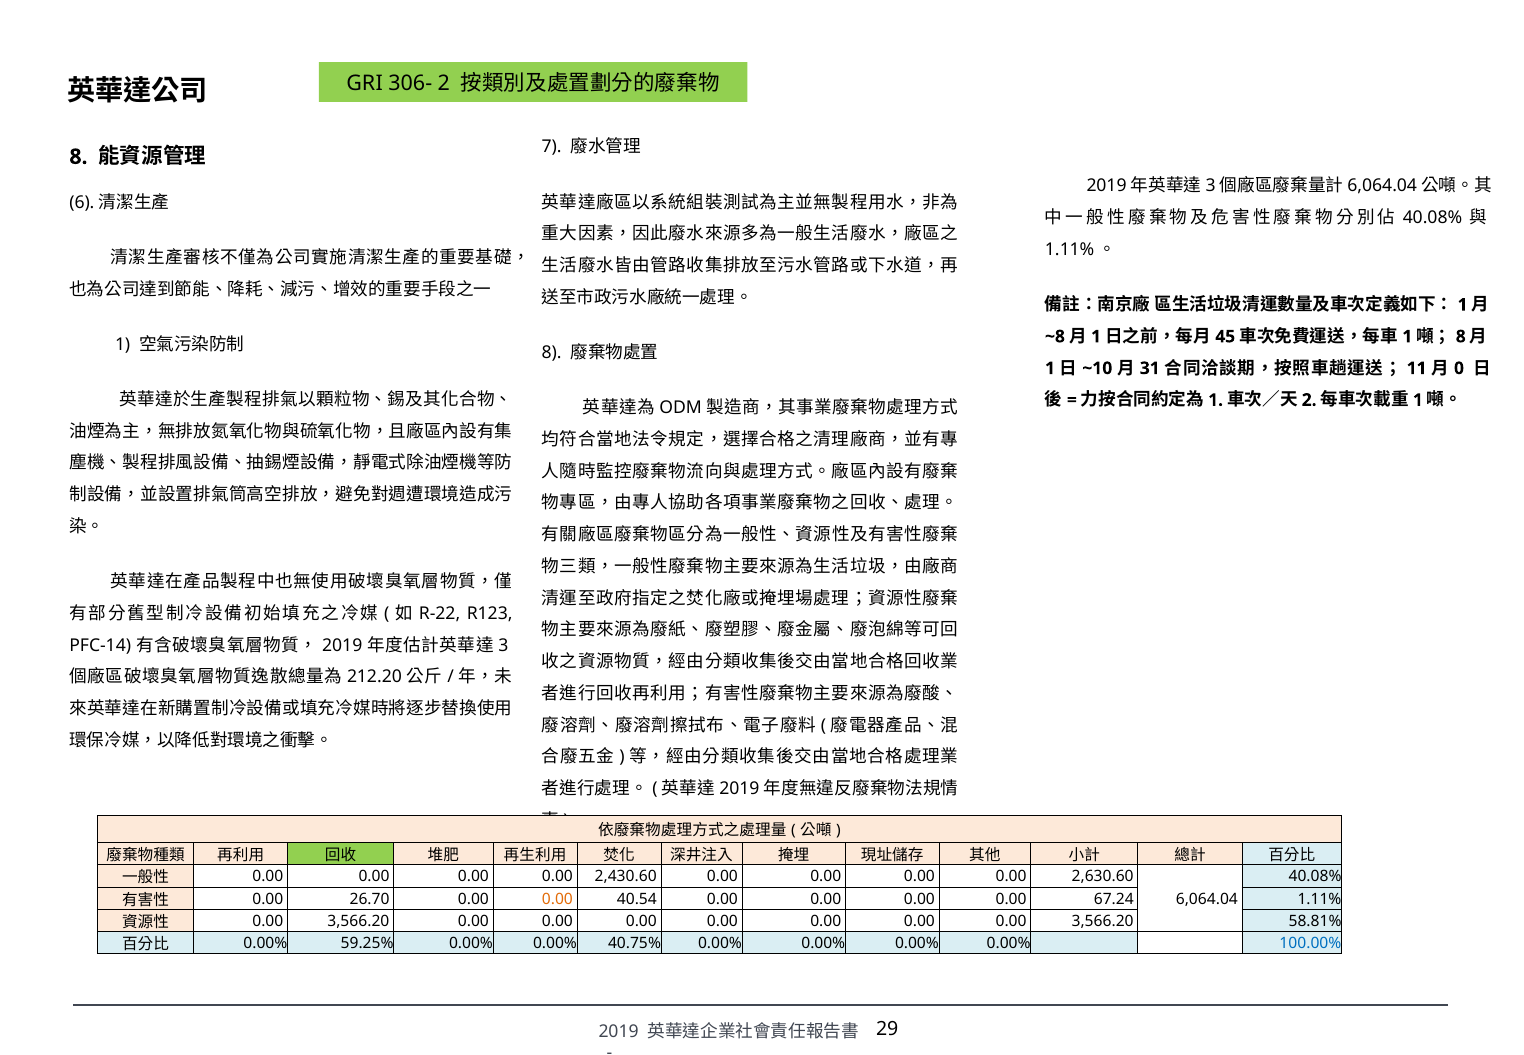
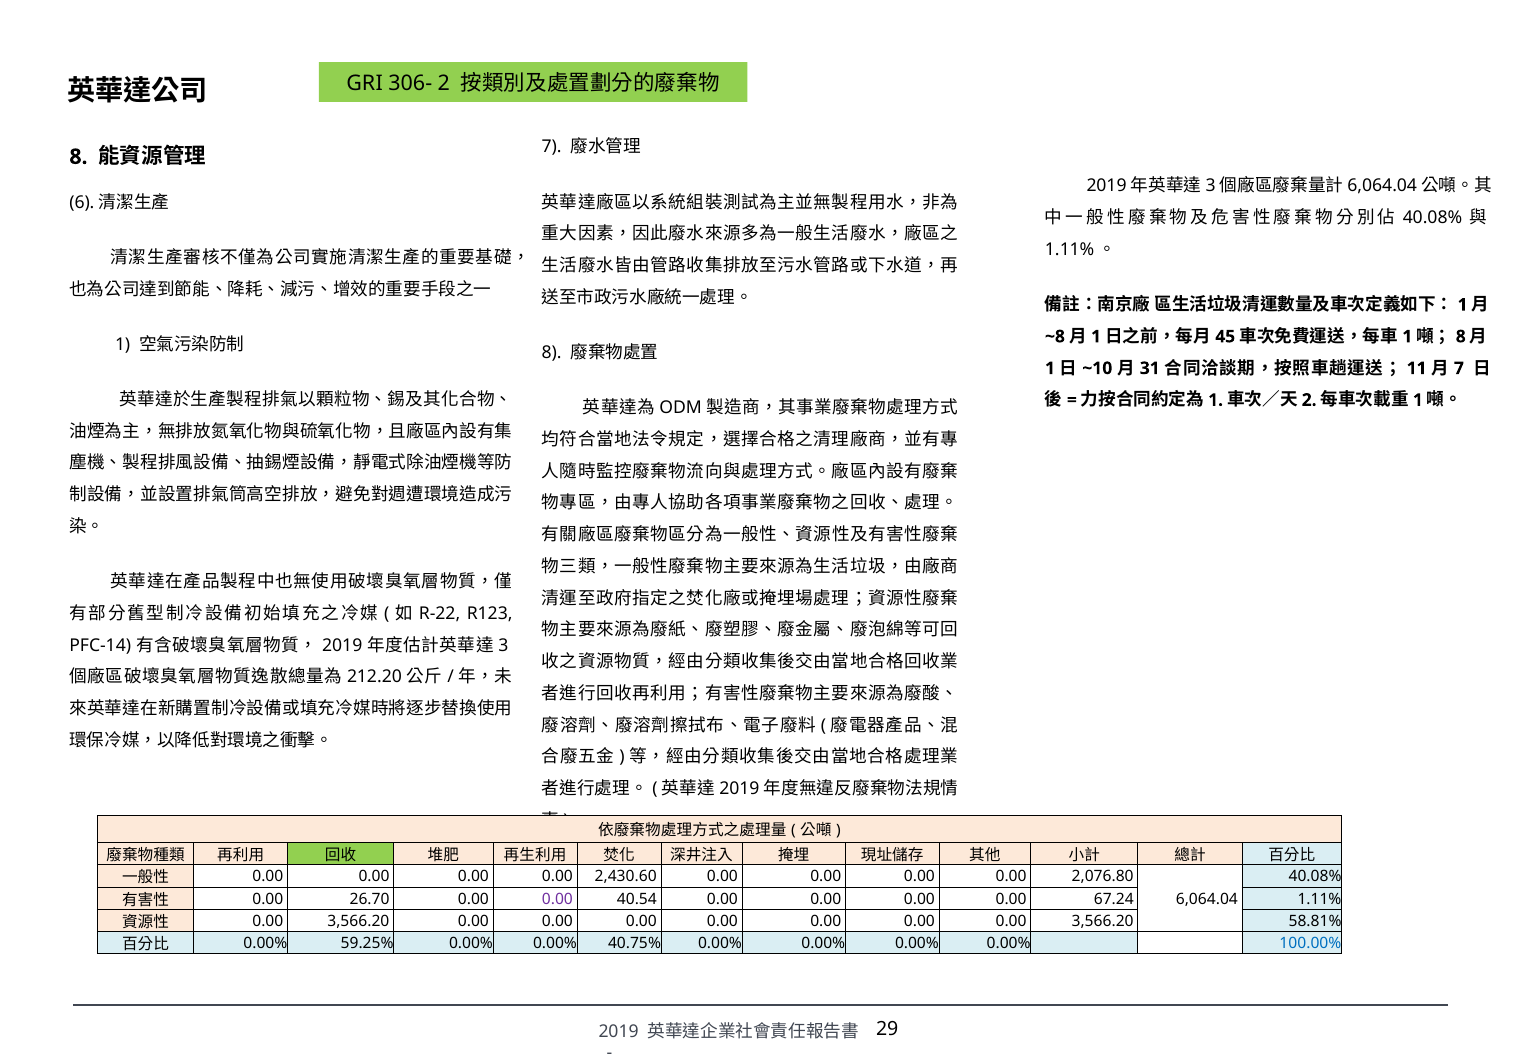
0 at (1459, 368): 0 -> 7
2,630.60: 2,630.60 -> 2,076.80
0.00 at (557, 899) colour: orange -> purple
